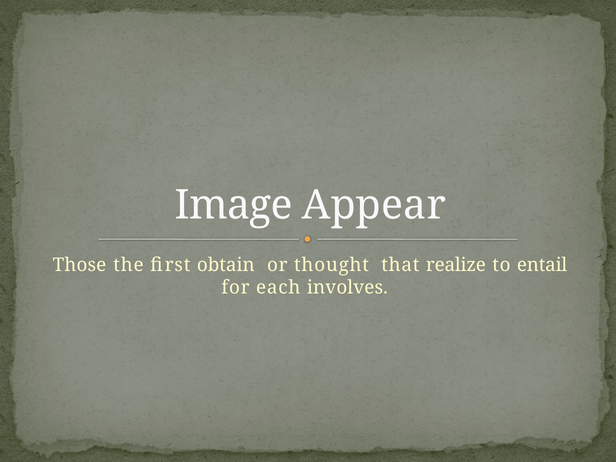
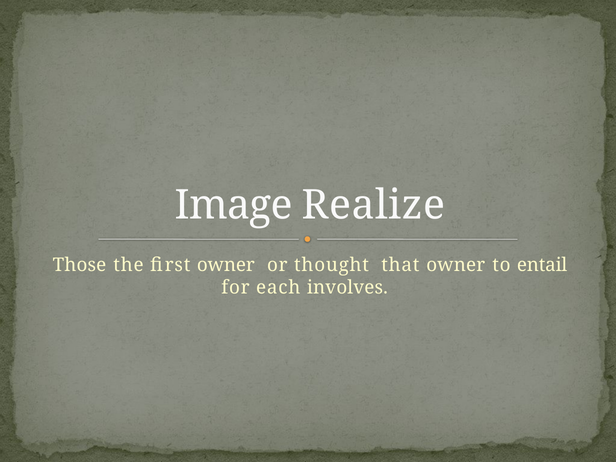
Appear: Appear -> Realize
first obtain: obtain -> owner
that realize: realize -> owner
